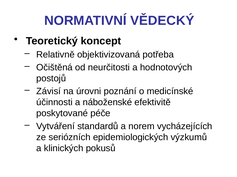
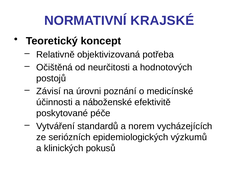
VĚDECKÝ: VĚDECKÝ -> KRAJSKÉ
